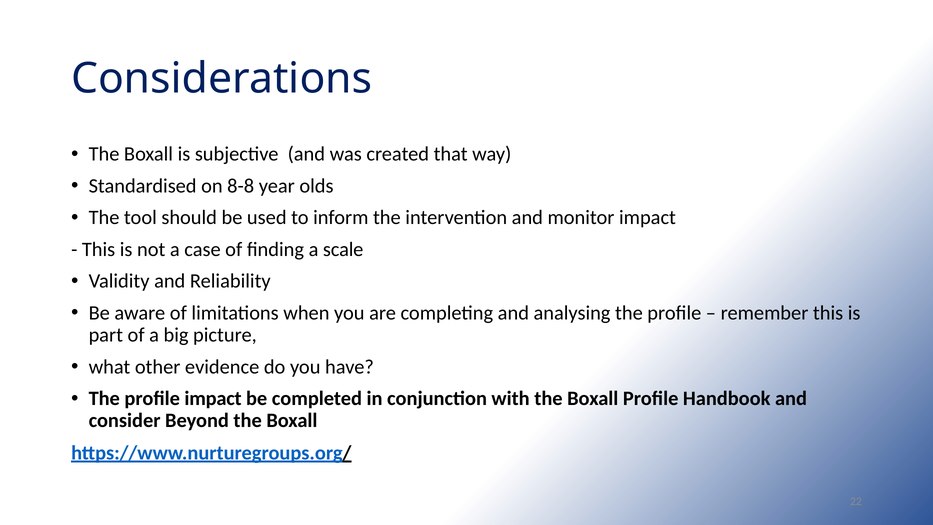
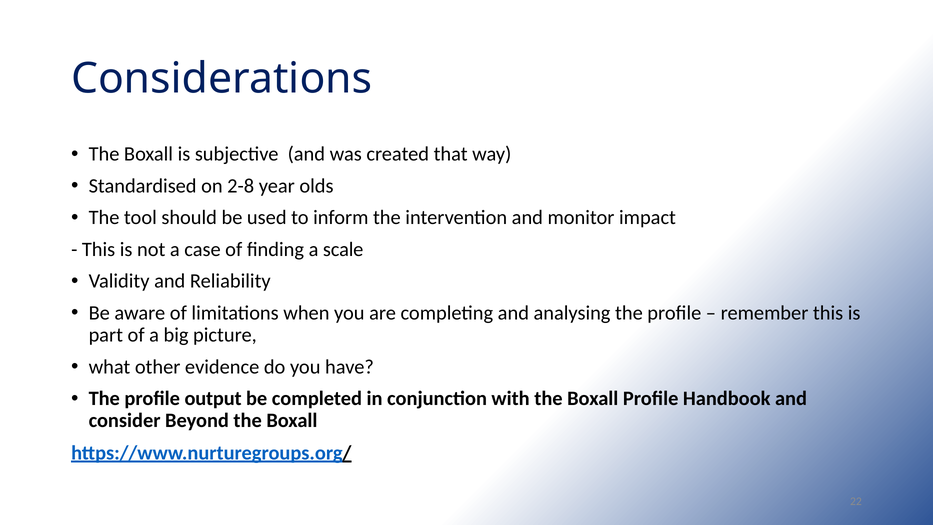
8-8: 8-8 -> 2-8
profile impact: impact -> output
